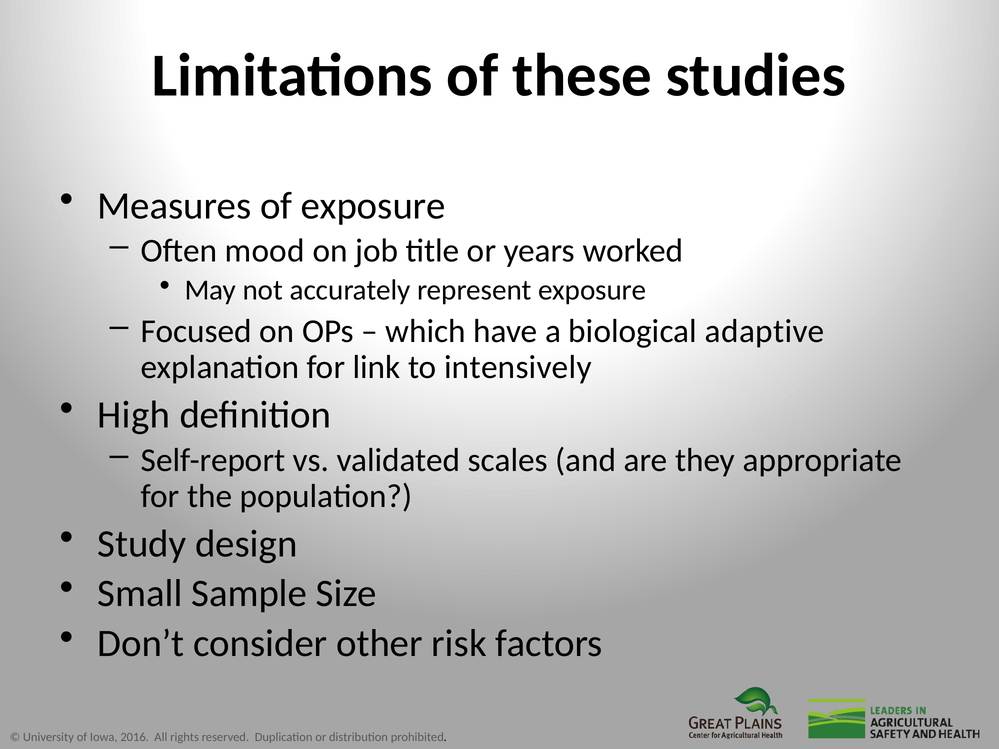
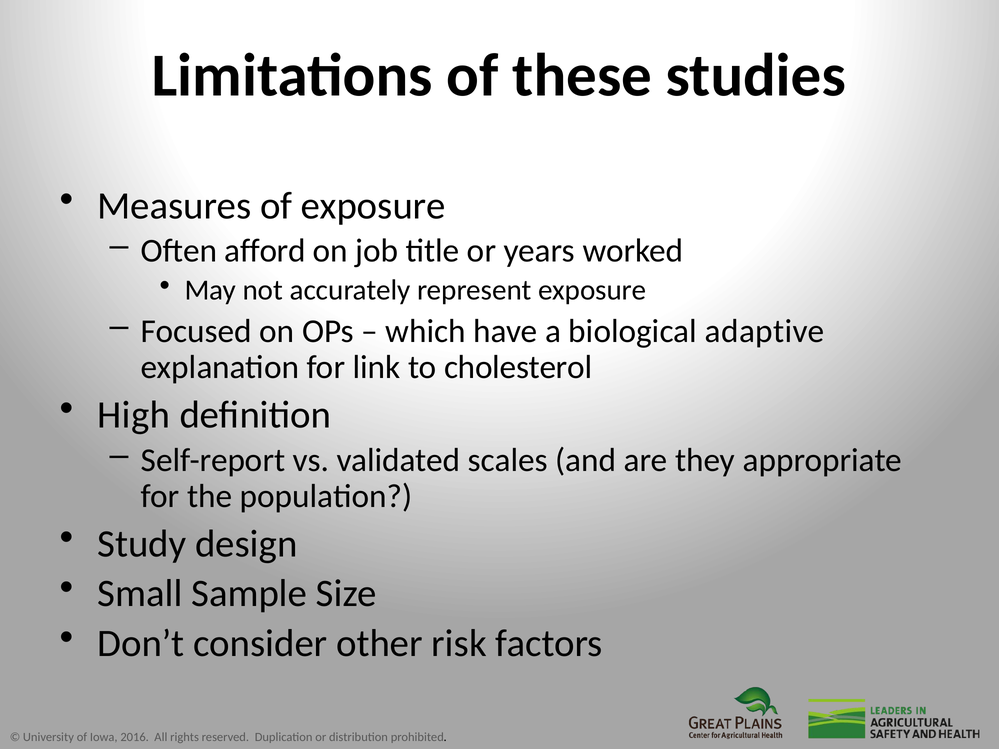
mood: mood -> afford
intensively: intensively -> cholesterol
